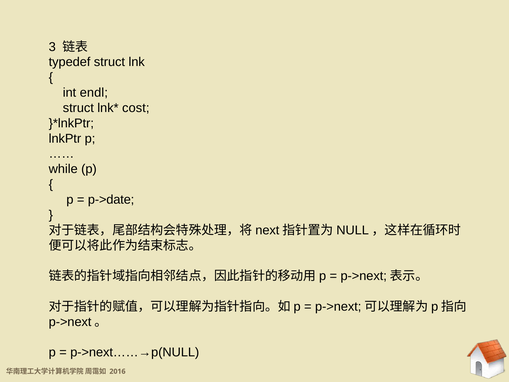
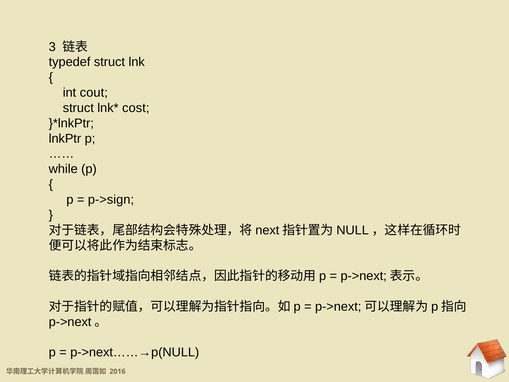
endl: endl -> cout
p->date: p->date -> p->sign
